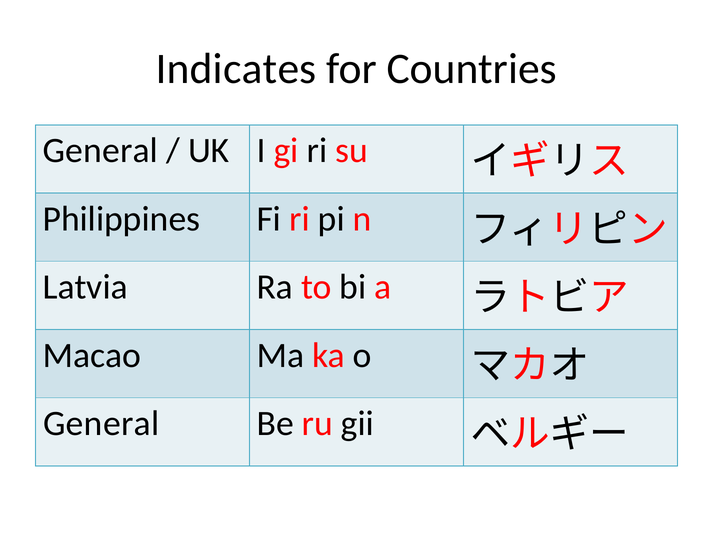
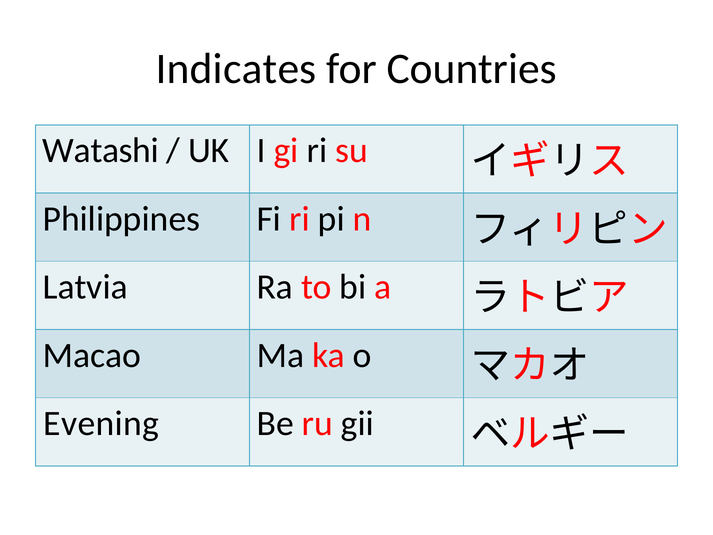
General at (100, 151): General -> Watashi
General at (101, 423): General -> Evening
